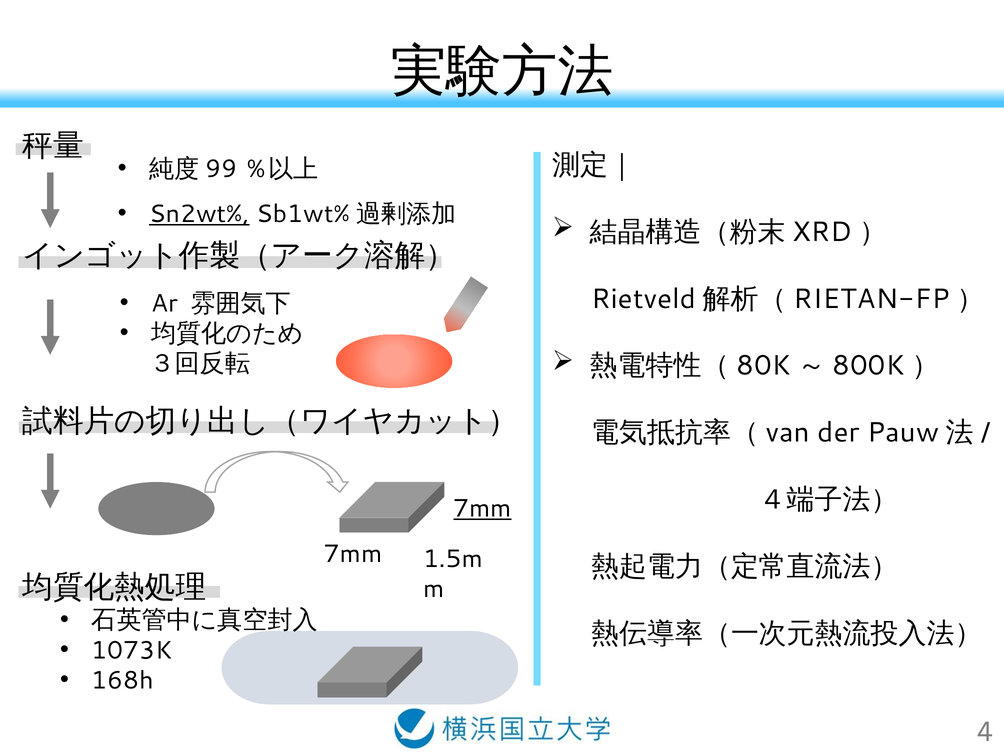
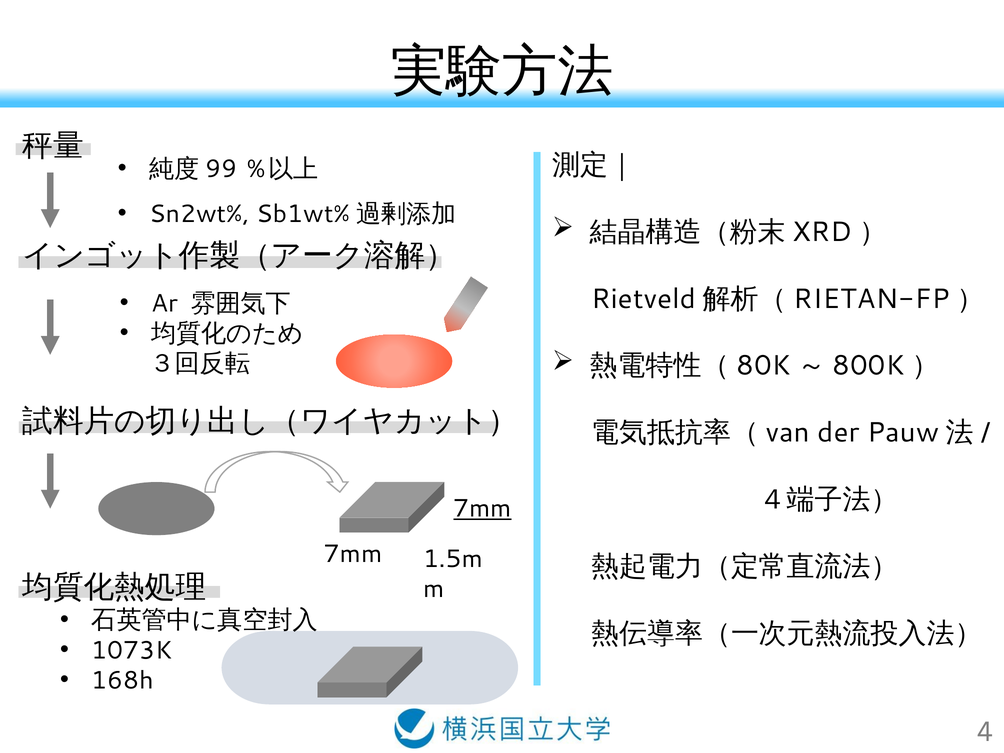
Sn2wt% underline: present -> none
